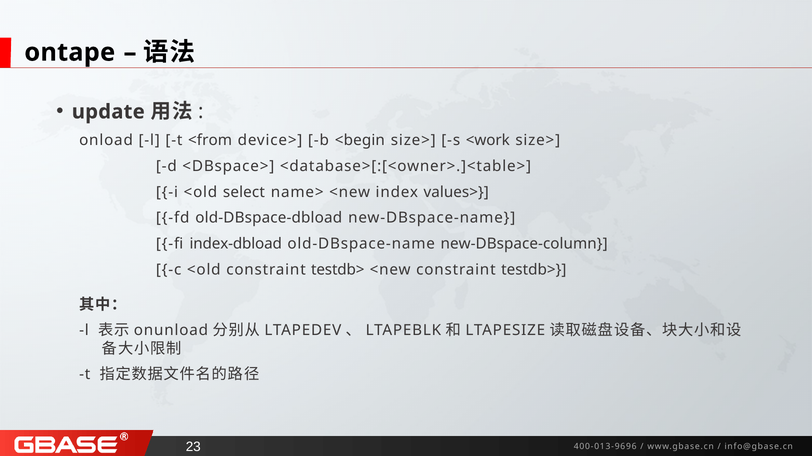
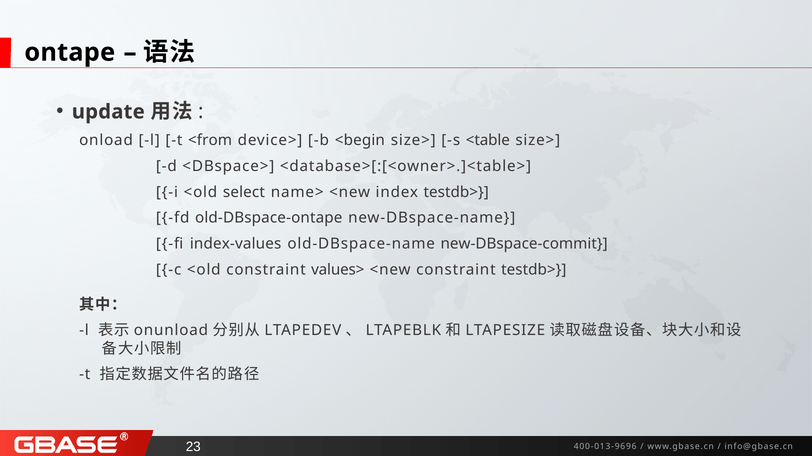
<work: <work -> <table
index values>: values> -> testdb>
old-DBspace-dbload: old-DBspace-dbload -> old-DBspace-ontape
index-dbload: index-dbload -> index-values
new-DBspace-column: new-DBspace-column -> new-DBspace-commit
<old constraint testdb>: testdb> -> values>
